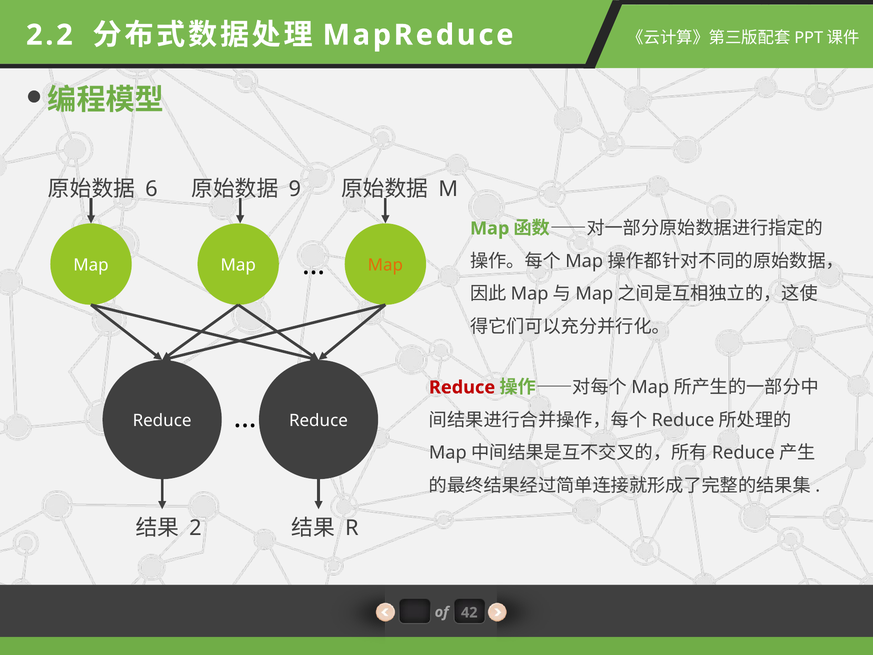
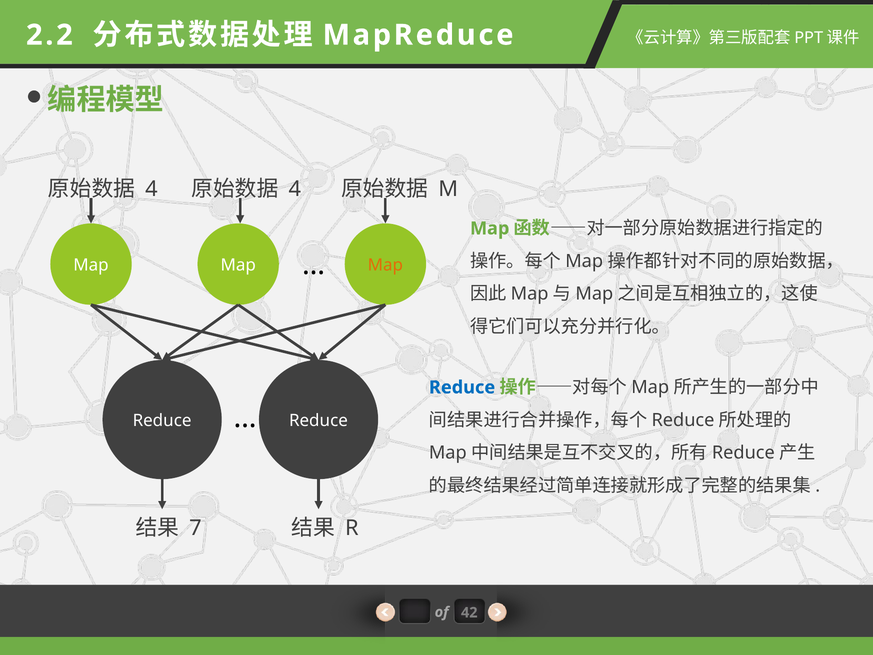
6 at (151, 189): 6 -> 4
9 at (295, 189): 9 -> 4
Reduce at (462, 387) colour: red -> blue
2: 2 -> 7
